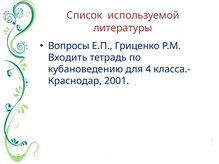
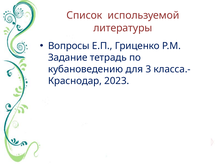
Входить: Входить -> Задание
4: 4 -> 3
2001: 2001 -> 2023
